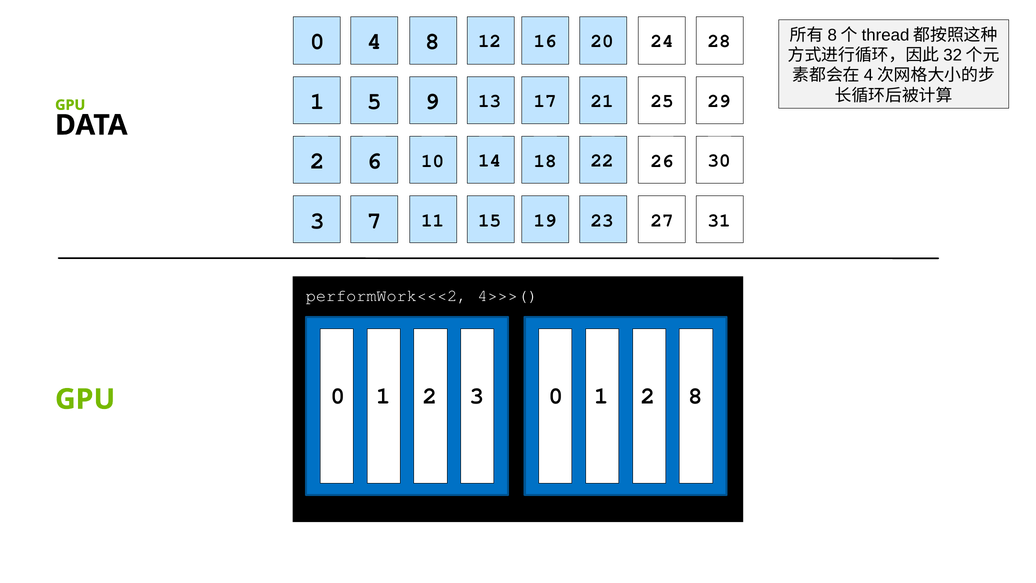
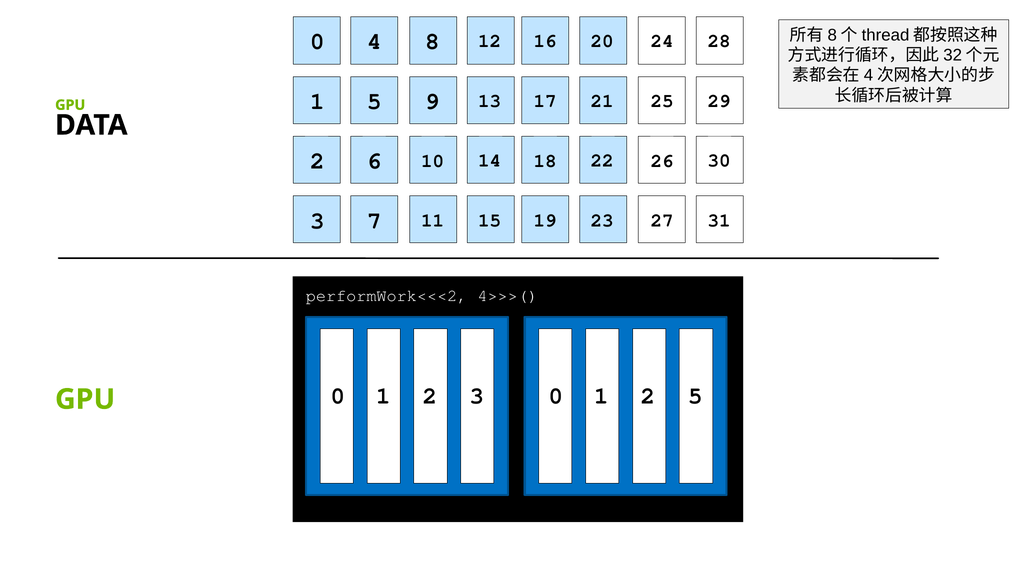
2 8: 8 -> 5
